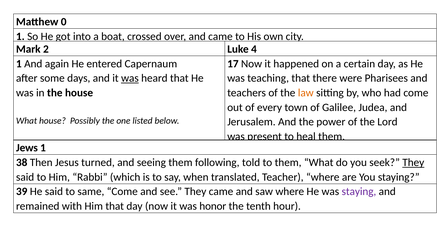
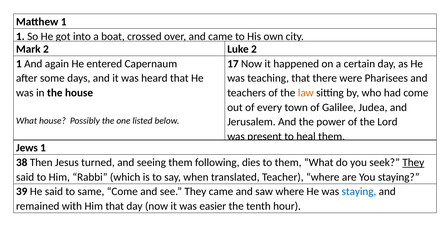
Matthew 0: 0 -> 1
Luke 4: 4 -> 2
was at (130, 78) underline: present -> none
told: told -> dies
staying at (359, 191) colour: purple -> blue
honor: honor -> easier
